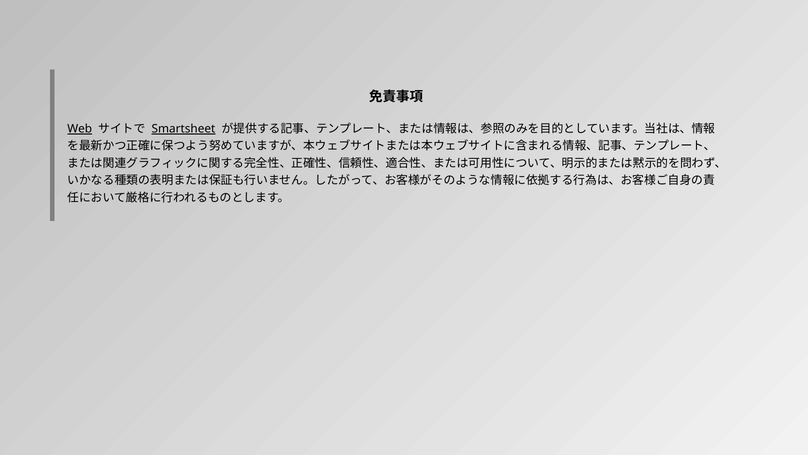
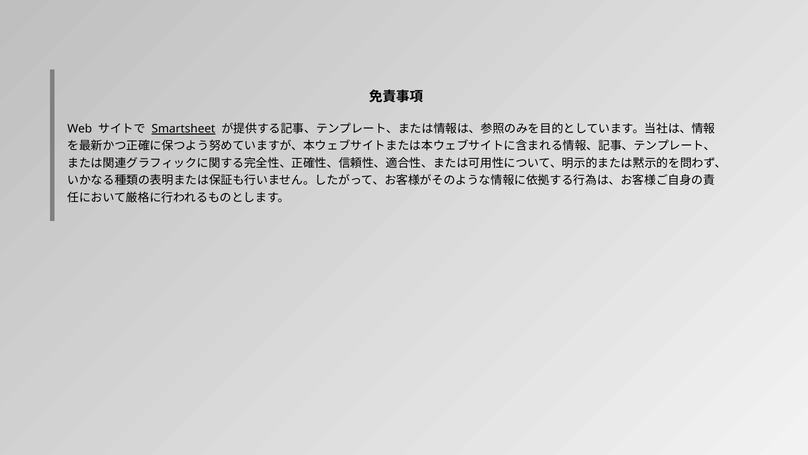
Web underline: present -> none
